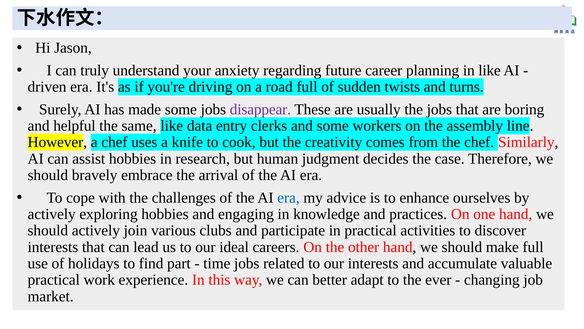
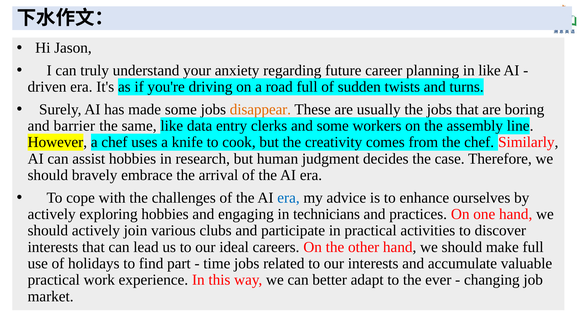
disappear colour: purple -> orange
helpful: helpful -> barrier
knowledge: knowledge -> technicians
